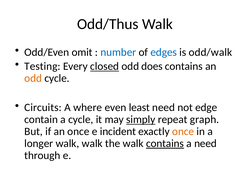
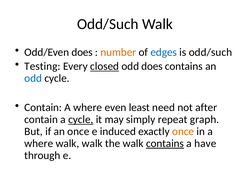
Odd/Thus at (108, 24): Odd/Thus -> Odd/Such
Odd/Even omit: omit -> does
number colour: blue -> orange
is odd/walk: odd/walk -> odd/such
odd at (33, 78) colour: orange -> blue
Circuits at (43, 108): Circuits -> Contain
edge: edge -> after
cycle at (81, 120) underline: none -> present
simply underline: present -> none
incident: incident -> induced
longer at (39, 144): longer -> where
a need: need -> have
